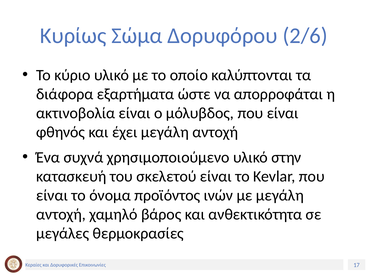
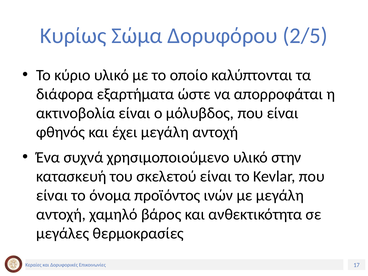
2/6: 2/6 -> 2/5
